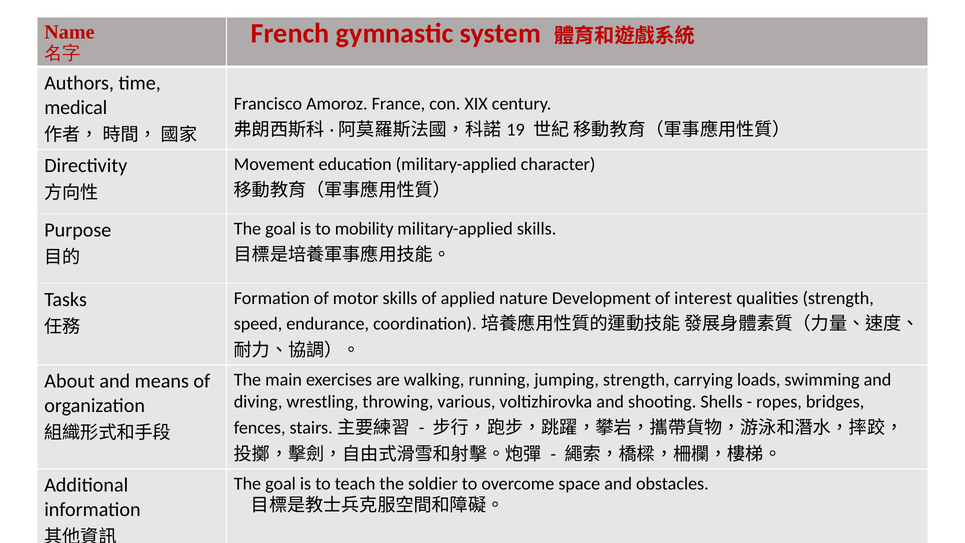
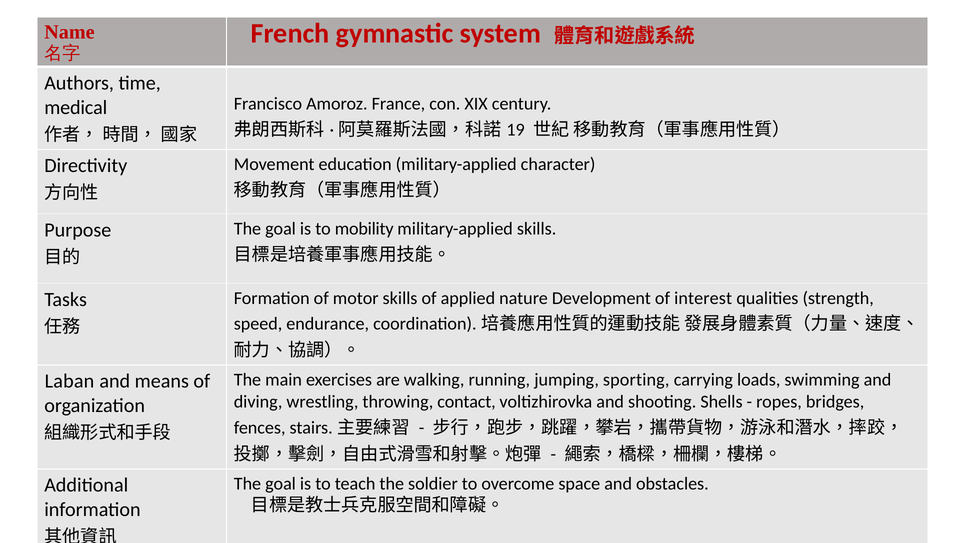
jumping strength: strength -> sporting
About: About -> Laban
various: various -> contact
